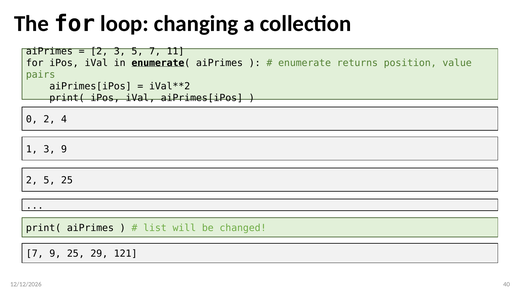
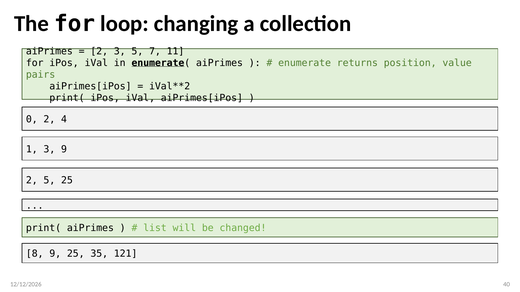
7 at (35, 254): 7 -> 8
29: 29 -> 35
